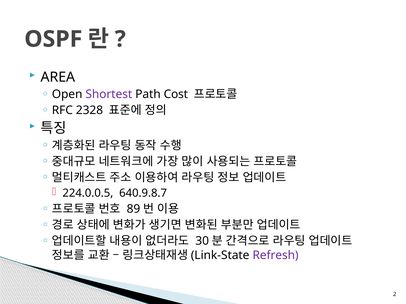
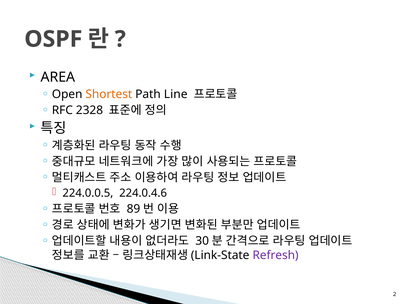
Shortest colour: purple -> orange
Cost: Cost -> Line
640.9.8.7: 640.9.8.7 -> 224.0.4.6
